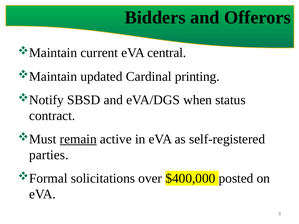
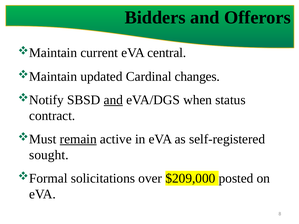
printing: printing -> changes
and at (113, 100) underline: none -> present
parties: parties -> sought
$400,000: $400,000 -> $209,000
